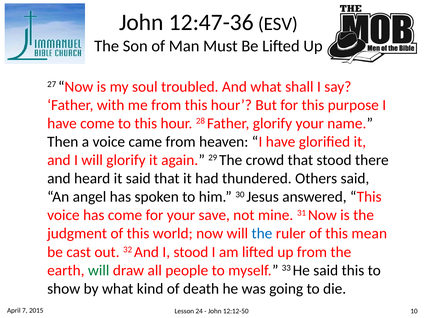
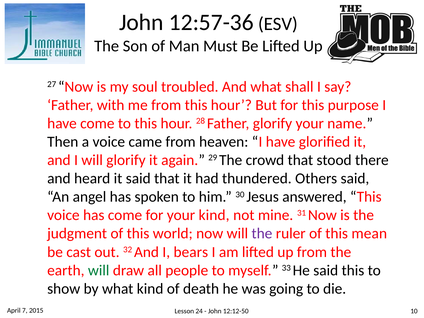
12:47-36: 12:47-36 -> 12:57-36
your save: save -> kind
the at (262, 234) colour: blue -> purple
I stood: stood -> bears
